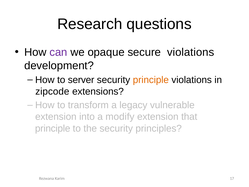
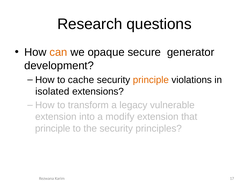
can colour: purple -> orange
secure violations: violations -> generator
server: server -> cache
zipcode: zipcode -> isolated
